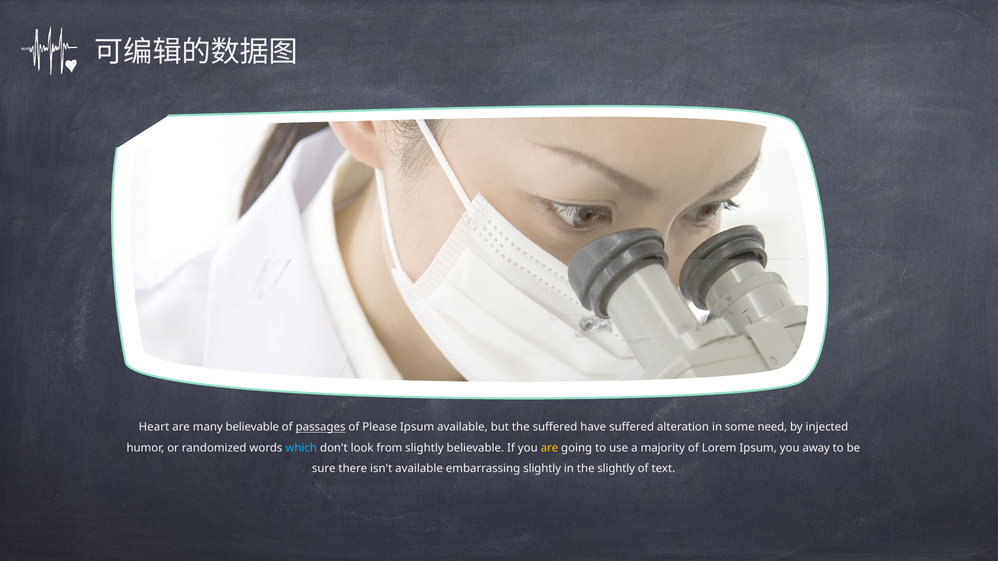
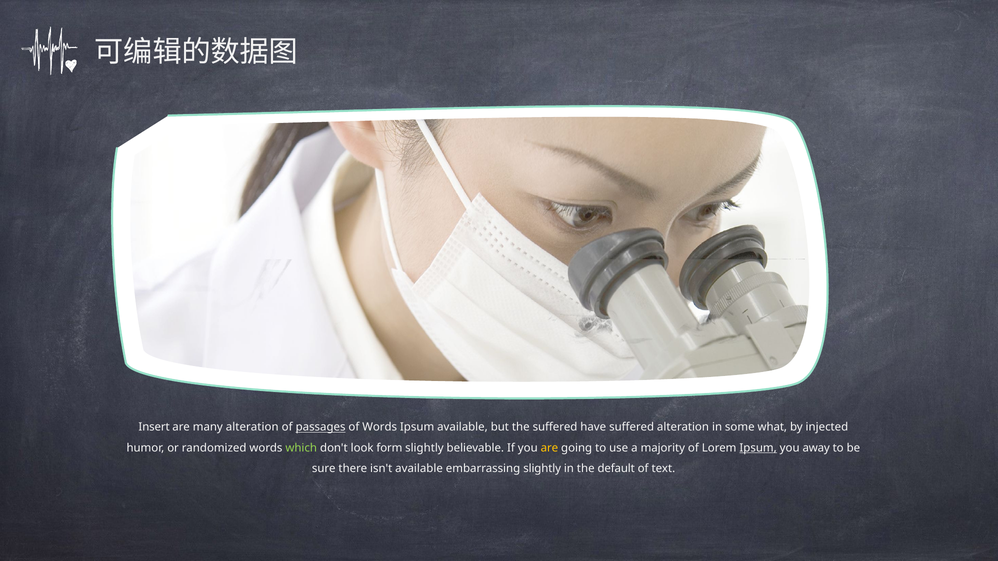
Heart: Heart -> Insert
many believable: believable -> alteration
of Please: Please -> Words
need: need -> what
which colour: light blue -> light green
from: from -> form
Ipsum at (758, 448) underline: none -> present
the slightly: slightly -> default
